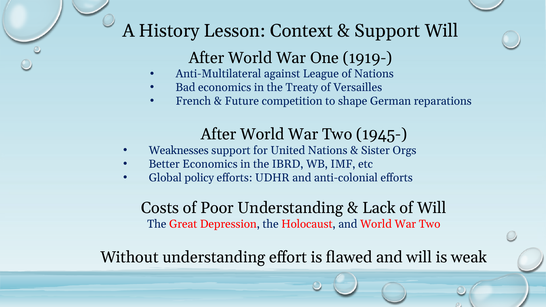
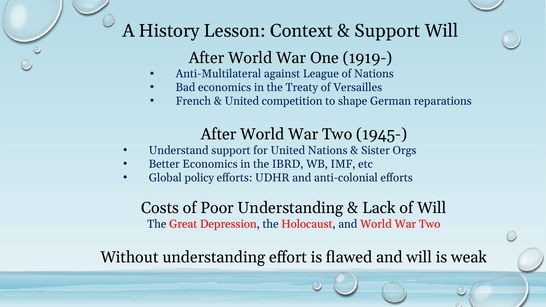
Future at (242, 101): Future -> United
Weaknesses: Weaknesses -> Understand
